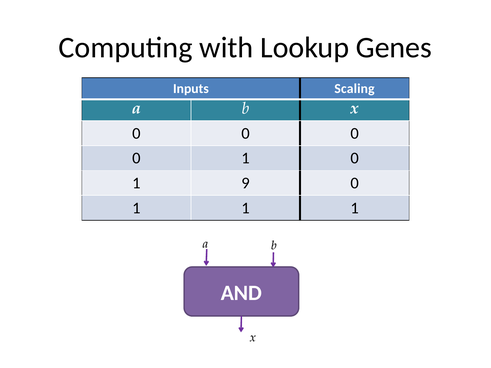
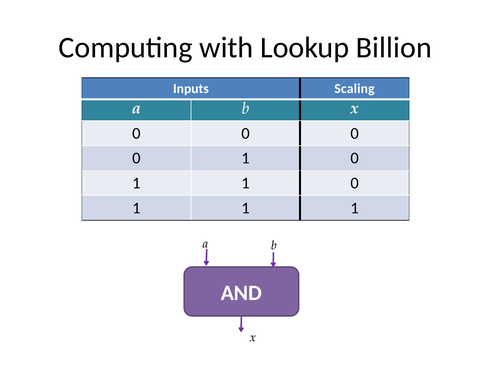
Genes: Genes -> Billion
9 at (245, 183): 9 -> 1
